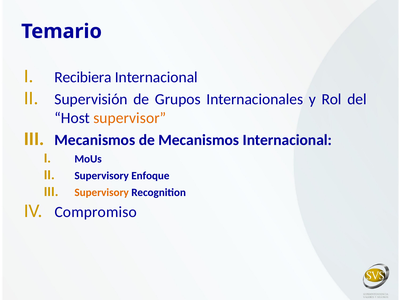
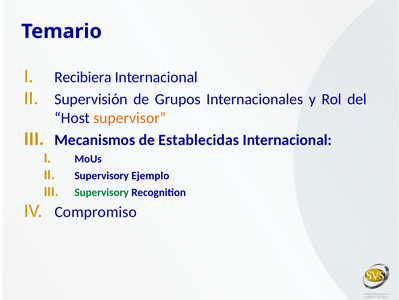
de Mecanismos: Mecanismos -> Establecidas
Enfoque: Enfoque -> Ejemplo
Supervisory at (102, 192) colour: orange -> green
